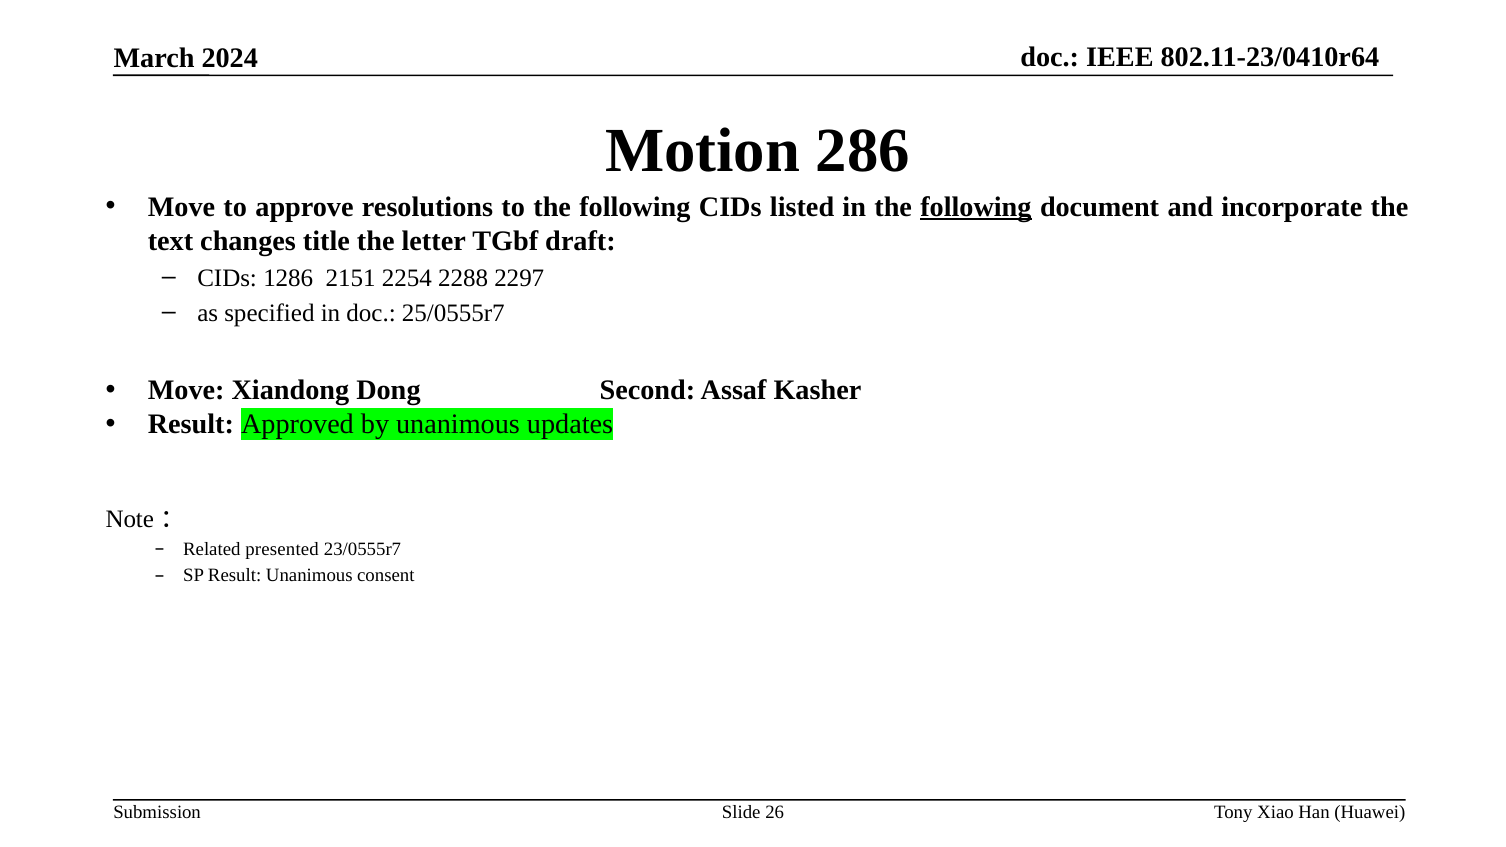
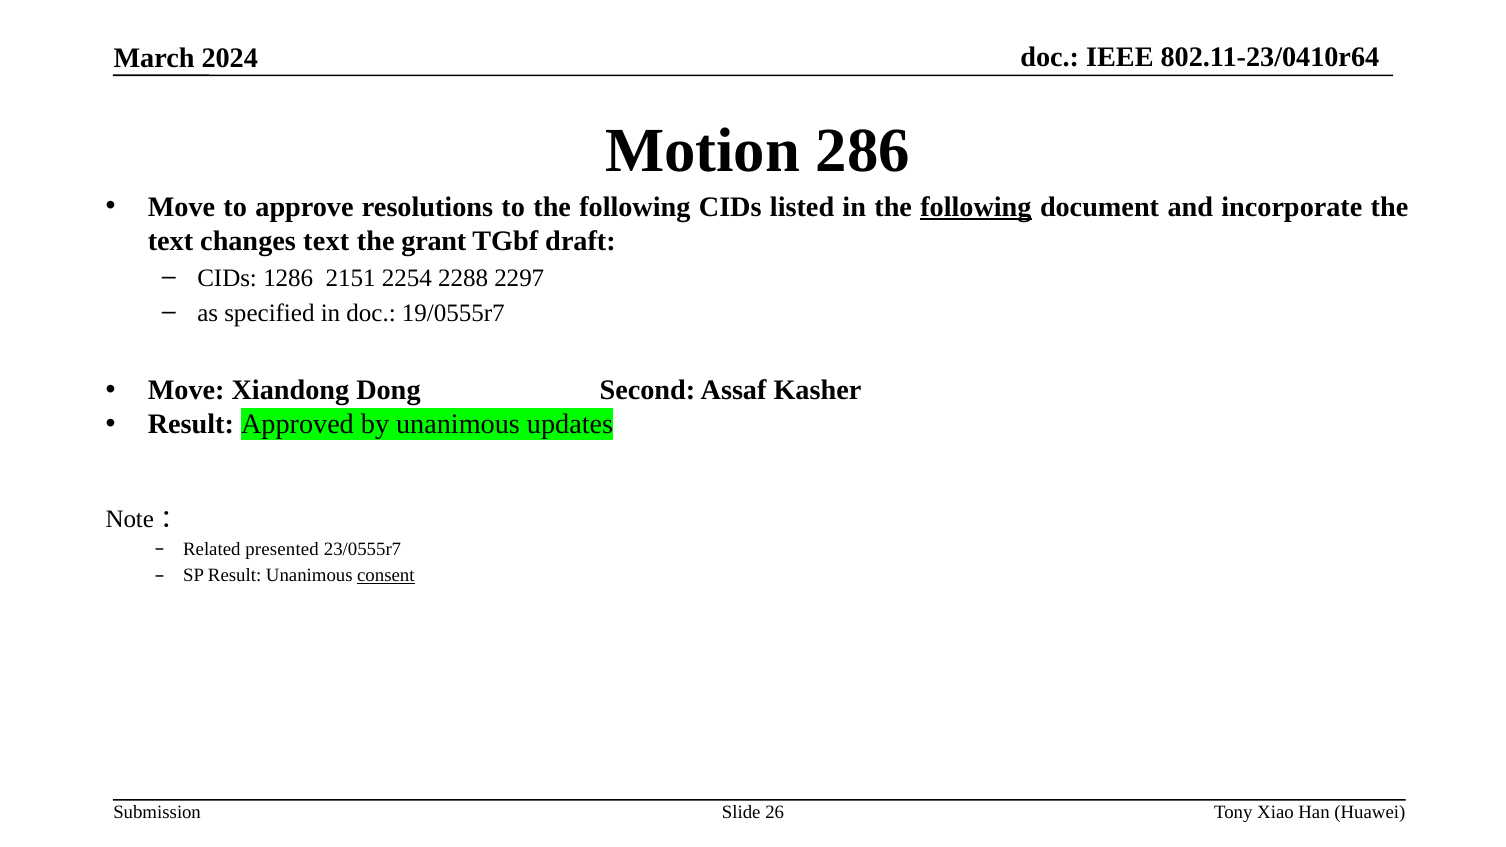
changes title: title -> text
letter: letter -> grant
25/0555r7: 25/0555r7 -> 19/0555r7
consent underline: none -> present
